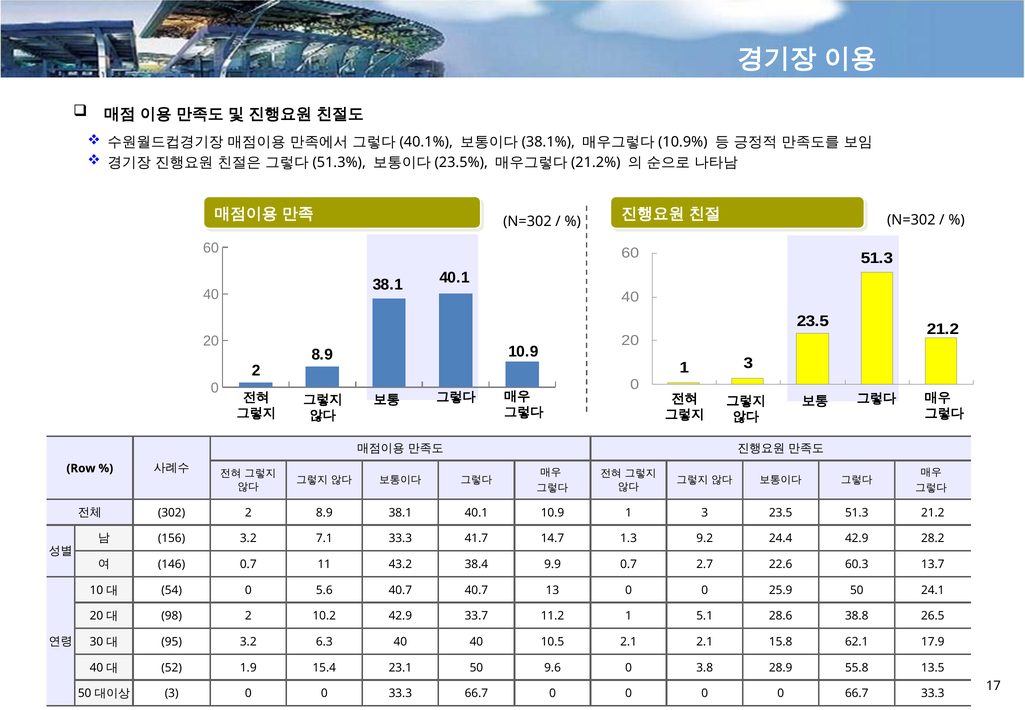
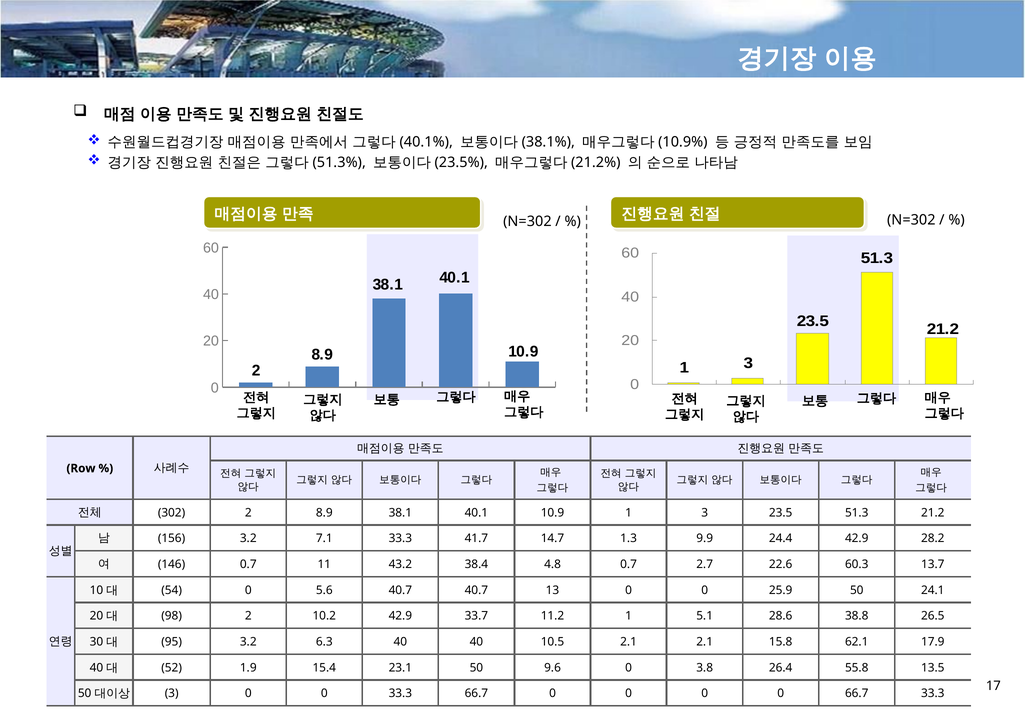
9.2: 9.2 -> 9.9
9.9: 9.9 -> 4.8
28.9: 28.9 -> 26.4
